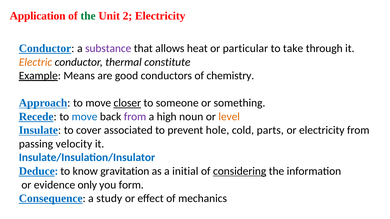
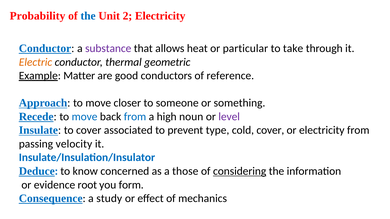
Application: Application -> Probability
the at (88, 16) colour: green -> blue
constitute: constitute -> geometric
Means: Means -> Matter
chemistry: chemistry -> reference
closer underline: present -> none
from at (135, 117) colour: purple -> blue
level colour: orange -> purple
hole: hole -> type
cold parts: parts -> cover
gravitation: gravitation -> concerned
initial: initial -> those
only: only -> root
